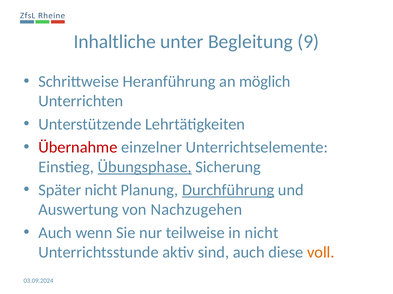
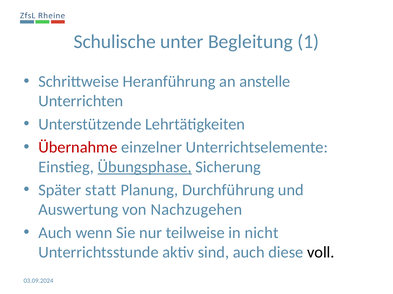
Inhaltliche: Inhaltliche -> Schulische
9: 9 -> 1
möglich: möglich -> anstelle
Später nicht: nicht -> statt
Durchführung underline: present -> none
voll colour: orange -> black
